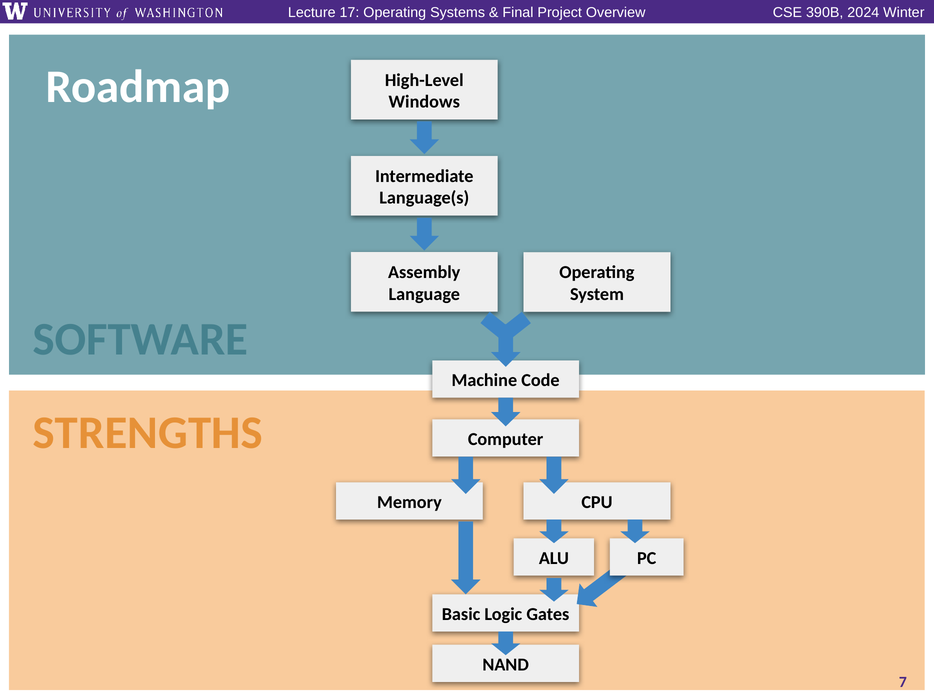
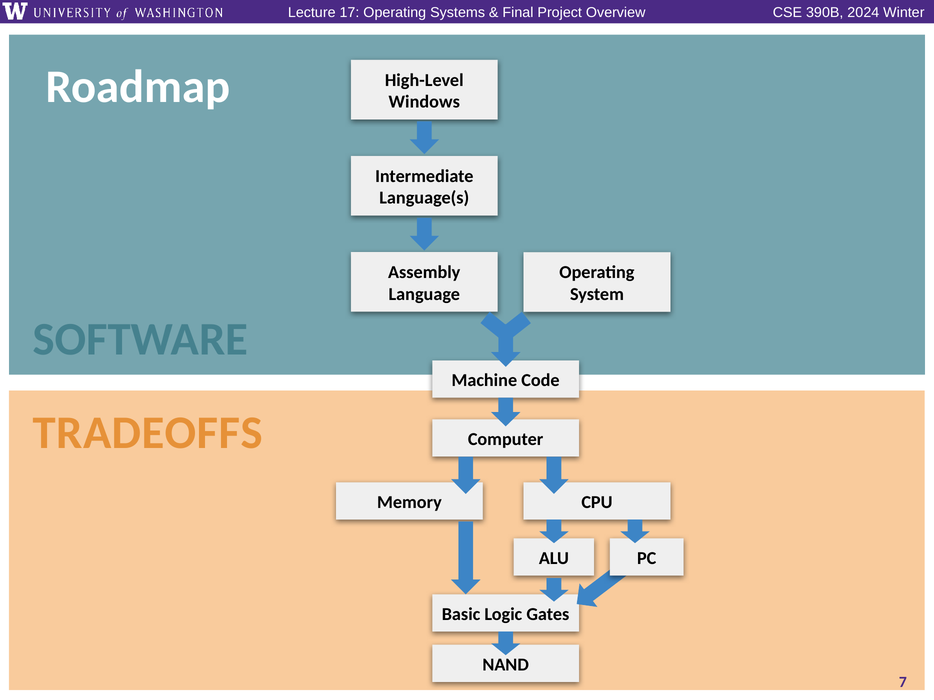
STRENGTHS: STRENGTHS -> TRADEOFFS
